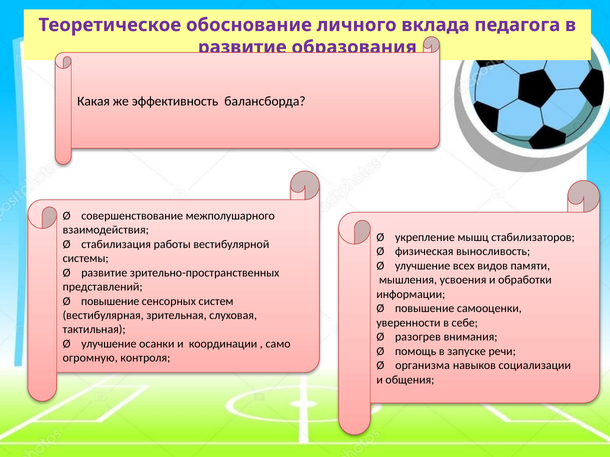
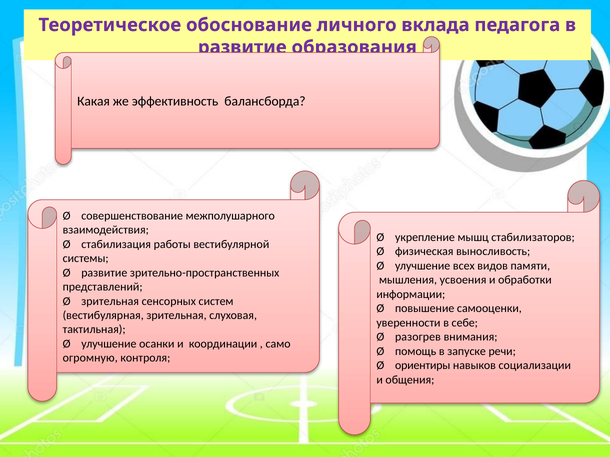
повышение at (110, 301): повышение -> зрительная
организма: организма -> ориентиры
